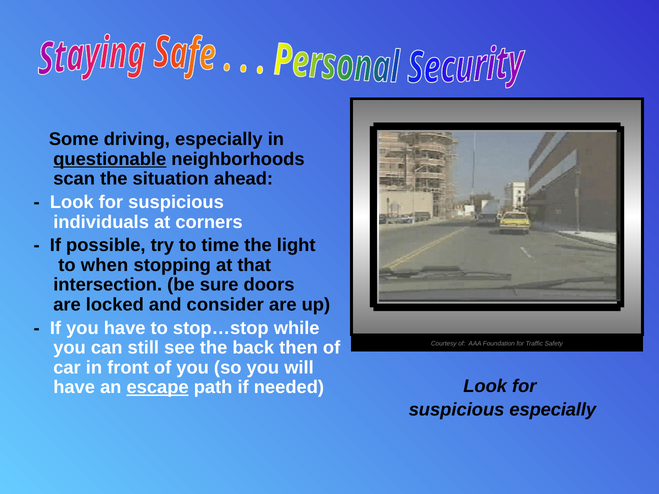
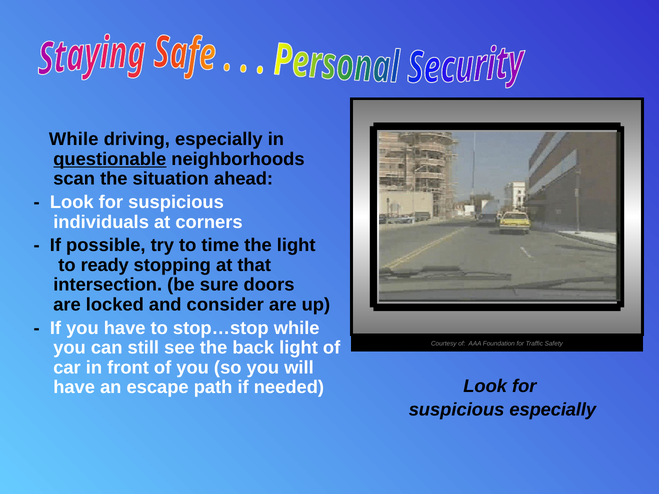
Some at (74, 139): Some -> While
when: when -> ready
back then: then -> light
escape underline: present -> none
